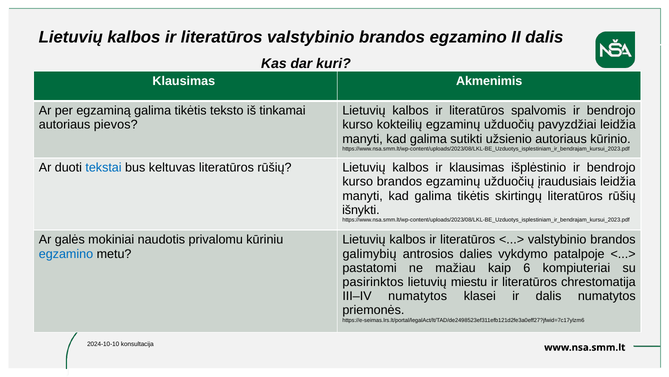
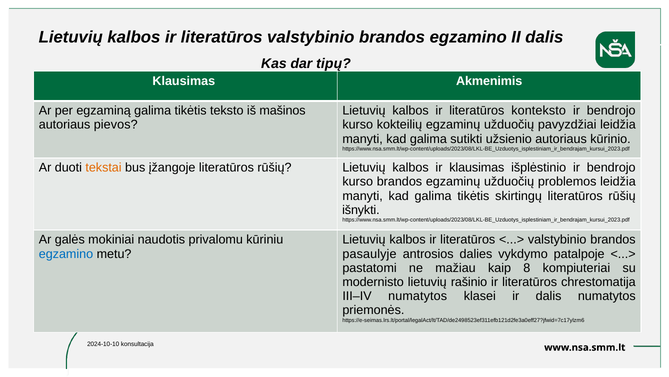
kuri: kuri -> tipų
tinkamai: tinkamai -> mašinos
spalvomis: spalvomis -> konteksto
tekstai colour: blue -> orange
keltuvas: keltuvas -> įžangoje
įraudusiais: įraudusiais -> problemos
galimybių: galimybių -> pasaulyje
6: 6 -> 8
pasirinktos: pasirinktos -> modernisto
miestu: miestu -> rašinio
